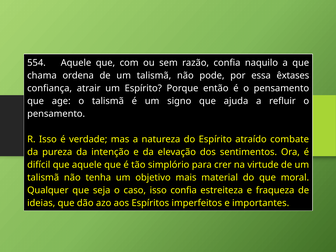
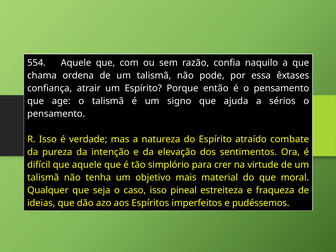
refluir: refluir -> sérios
isso confia: confia -> pineal
importantes: importantes -> pudéssemos
